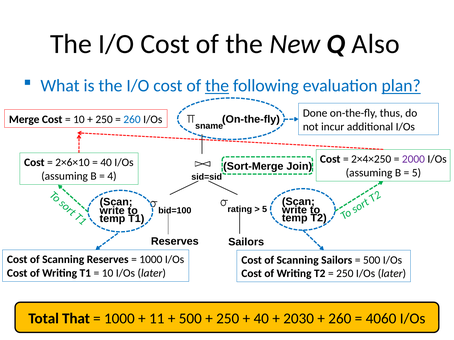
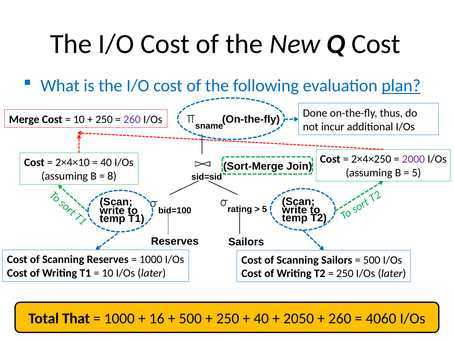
Q Also: Also -> Cost
the at (217, 86) underline: present -> none
260 at (132, 120) colour: blue -> purple
2×6×10: 2×6×10 -> 2×4×10
4: 4 -> 8
11: 11 -> 16
2030: 2030 -> 2050
